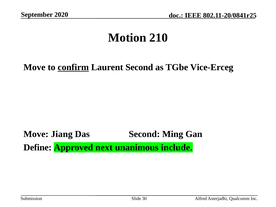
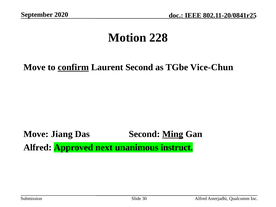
210: 210 -> 228
Vice-Erceg: Vice-Erceg -> Vice-Chun
Ming underline: none -> present
Define at (38, 147): Define -> Alfred
include: include -> instruct
